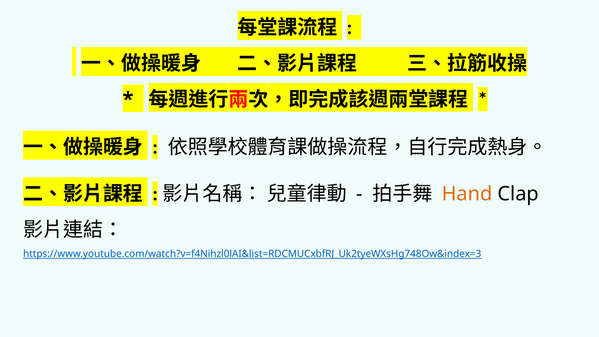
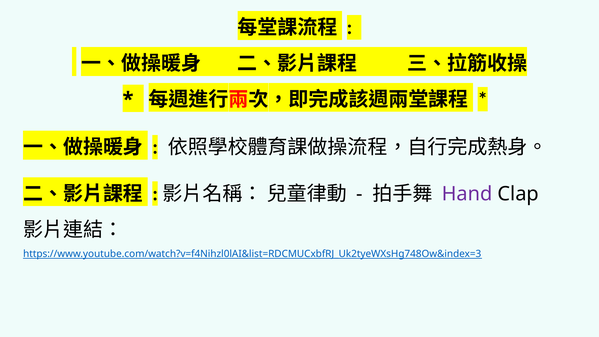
Hand colour: orange -> purple
